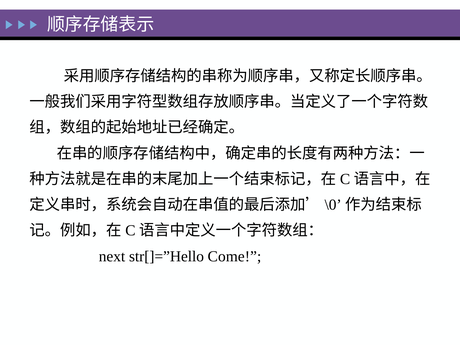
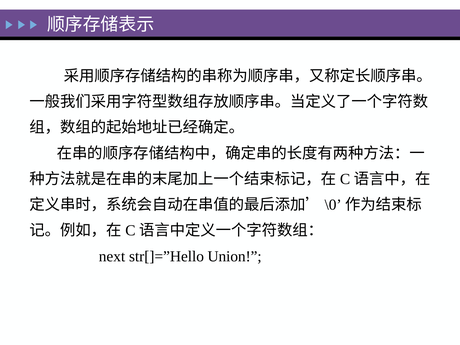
Come: Come -> Union
